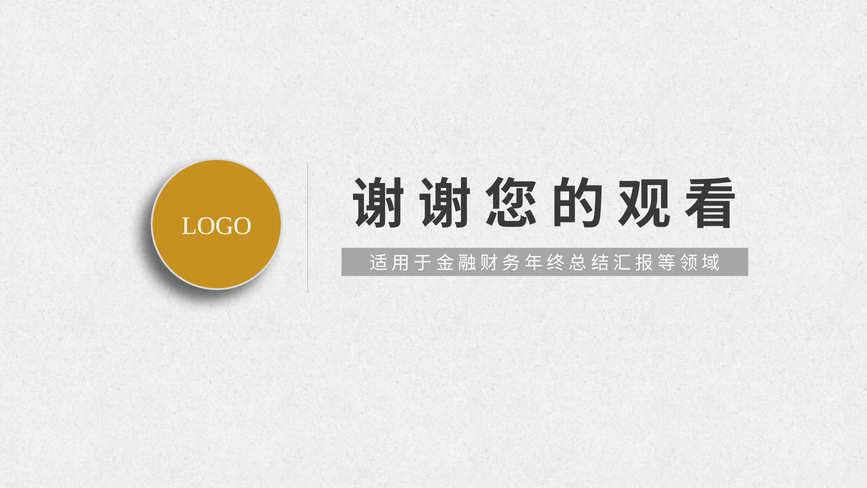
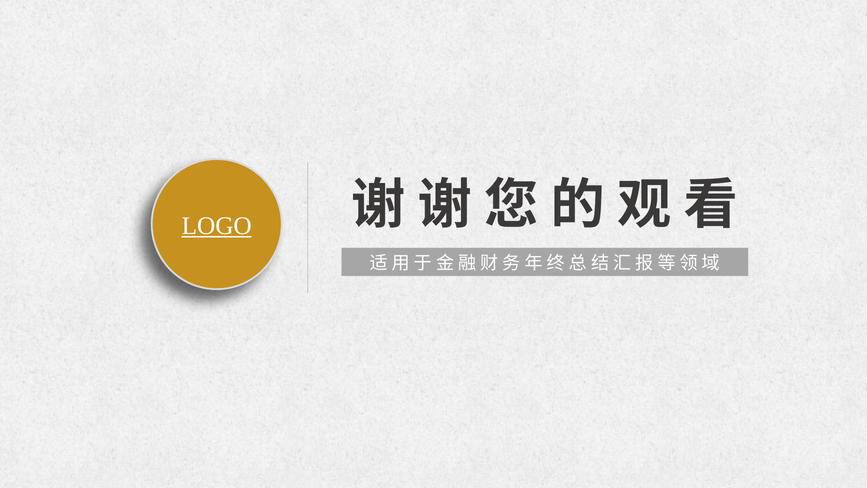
LOGO underline: none -> present
